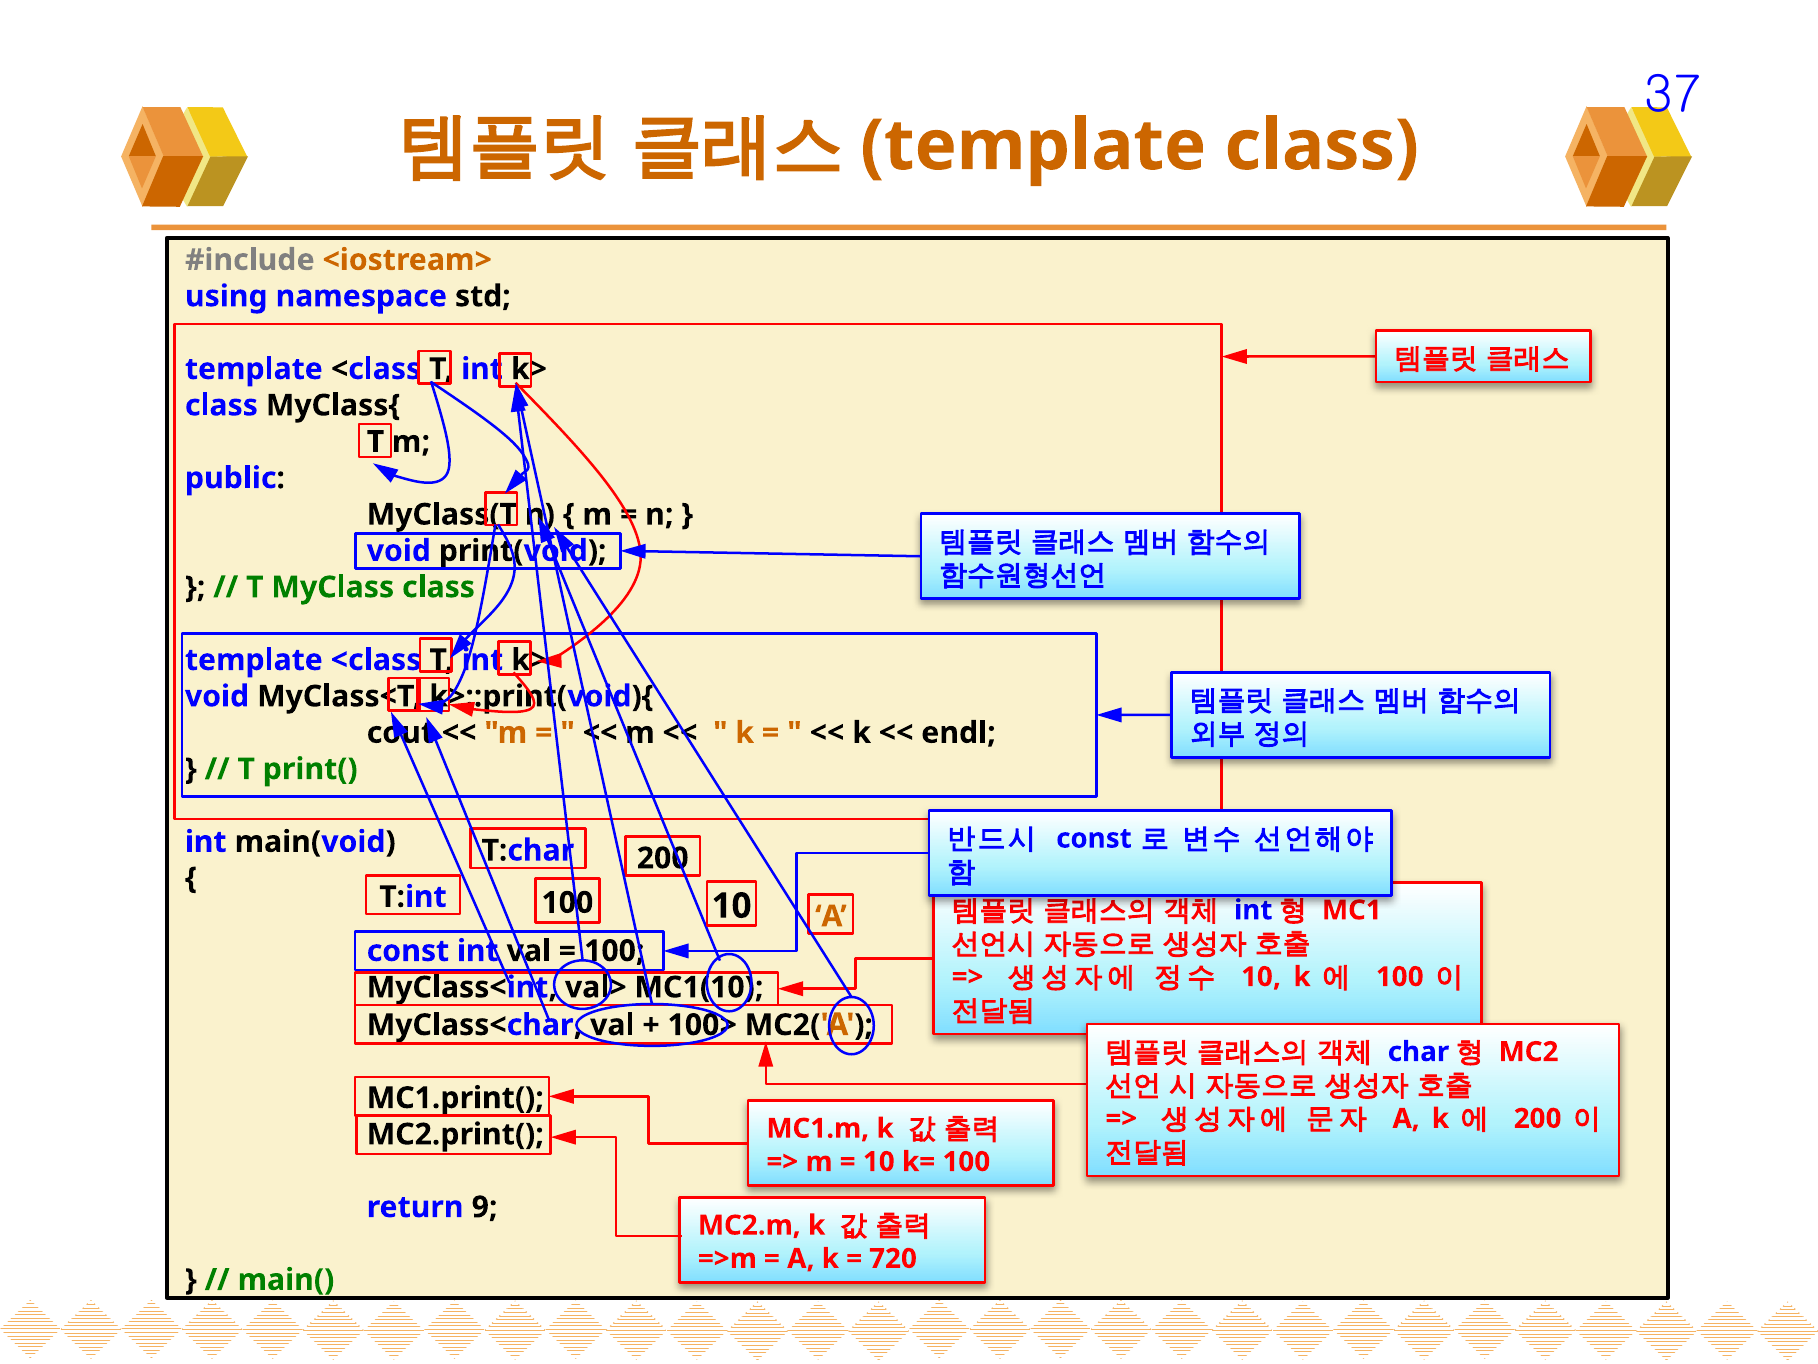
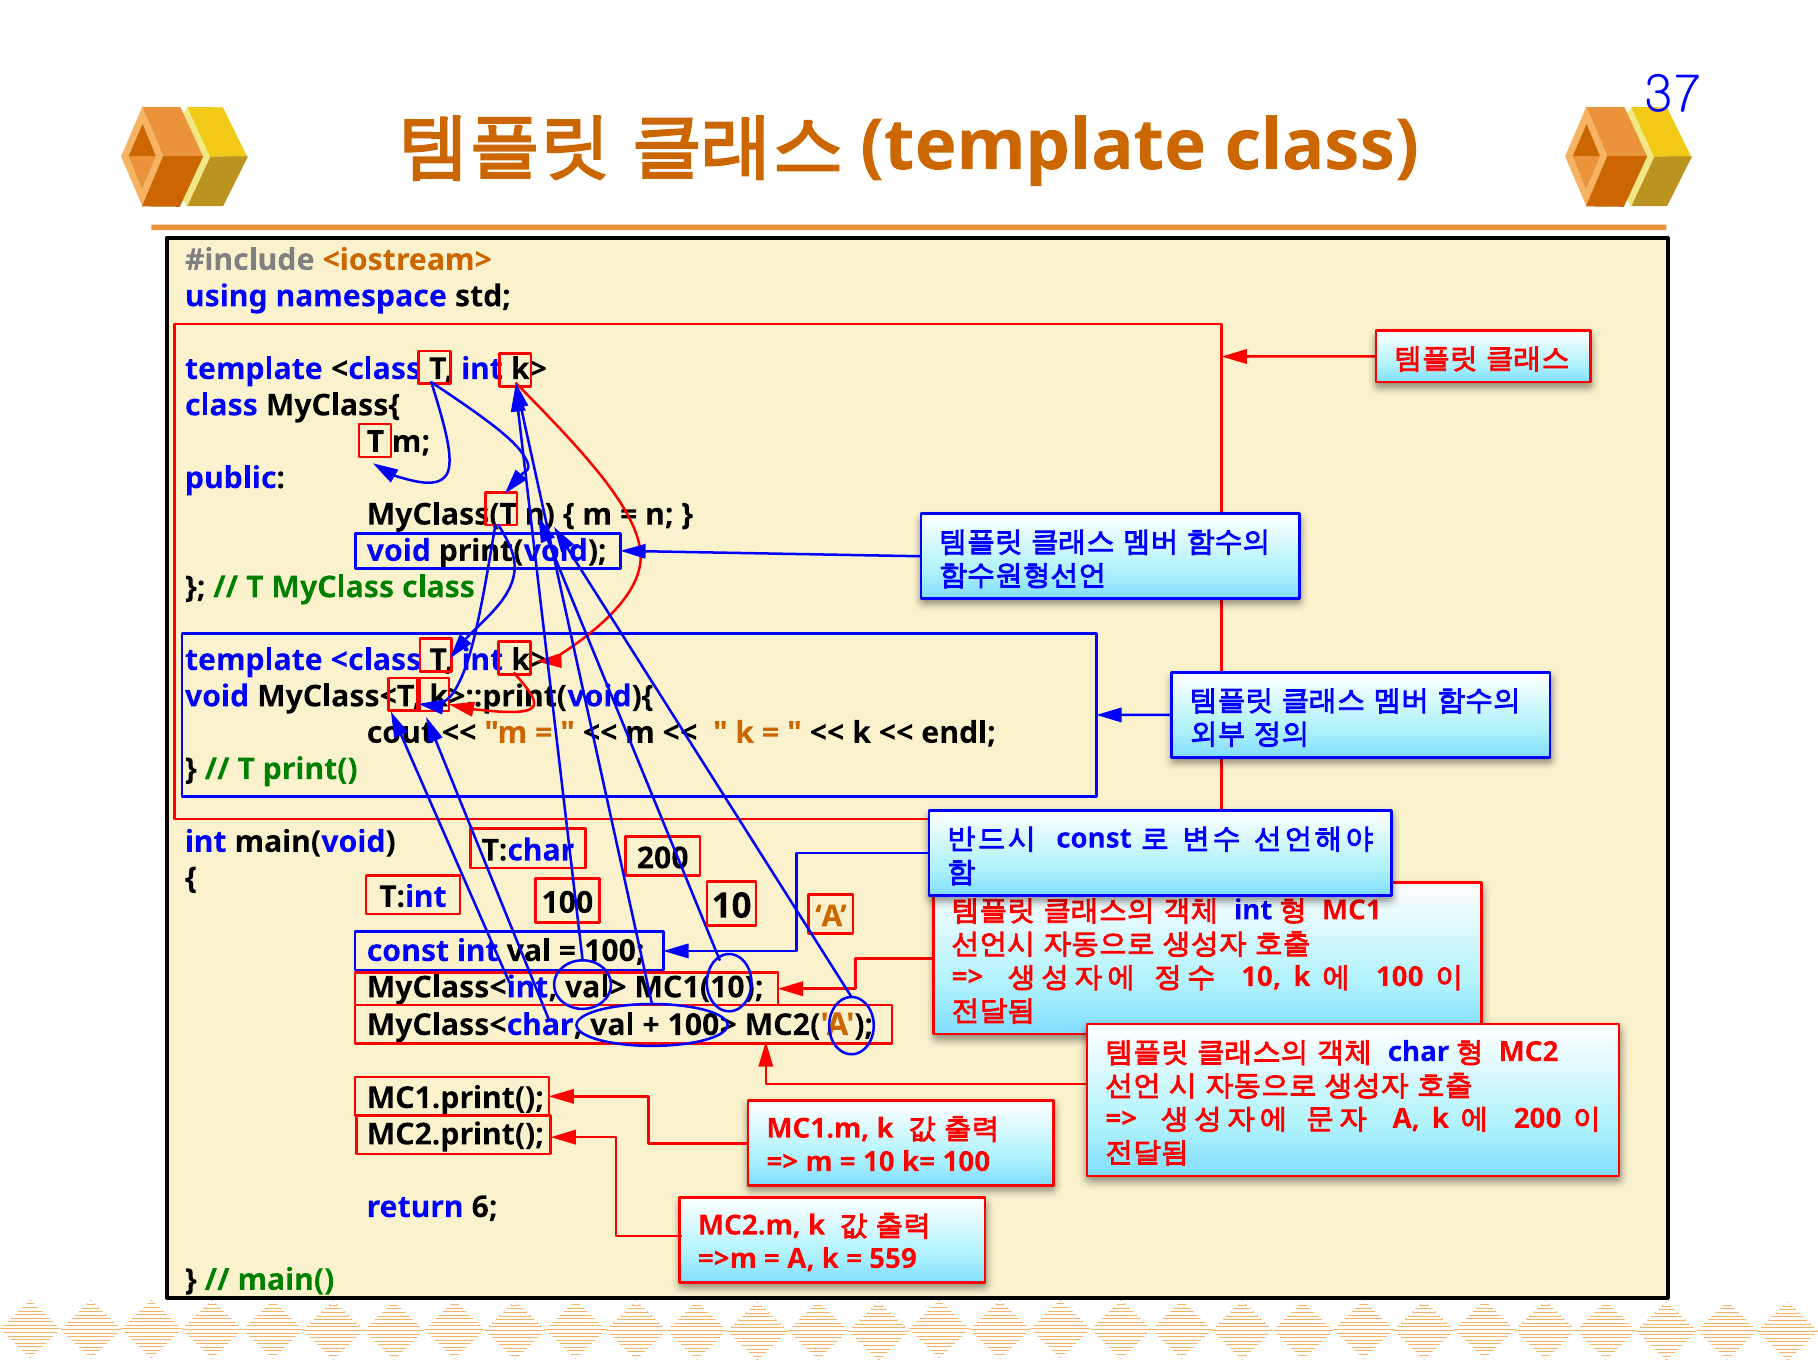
9: 9 -> 6
720: 720 -> 559
